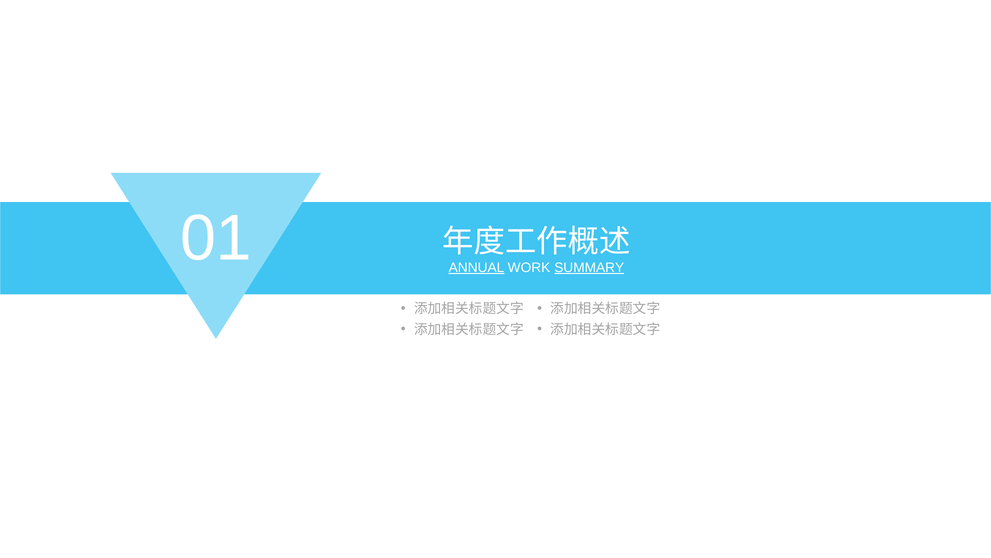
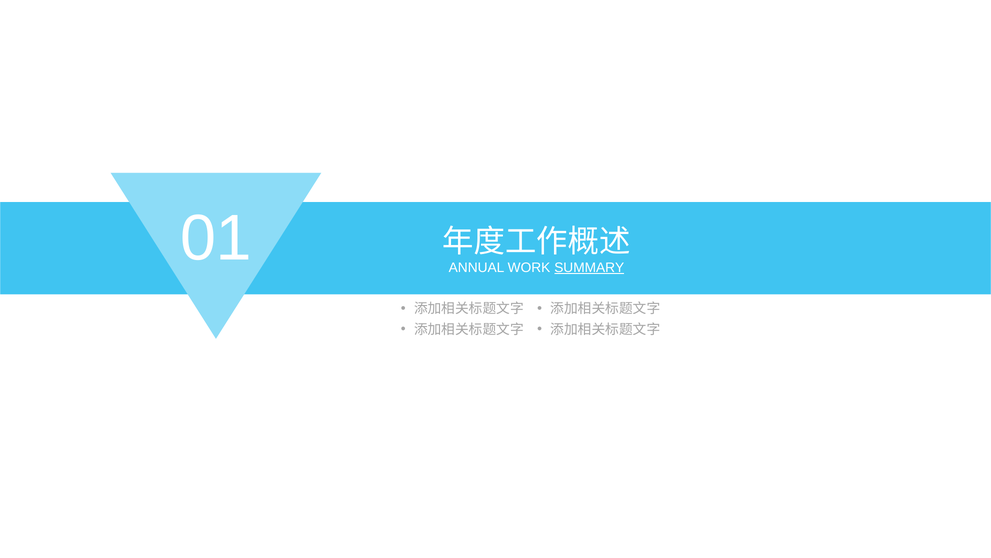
ANNUAL underline: present -> none
